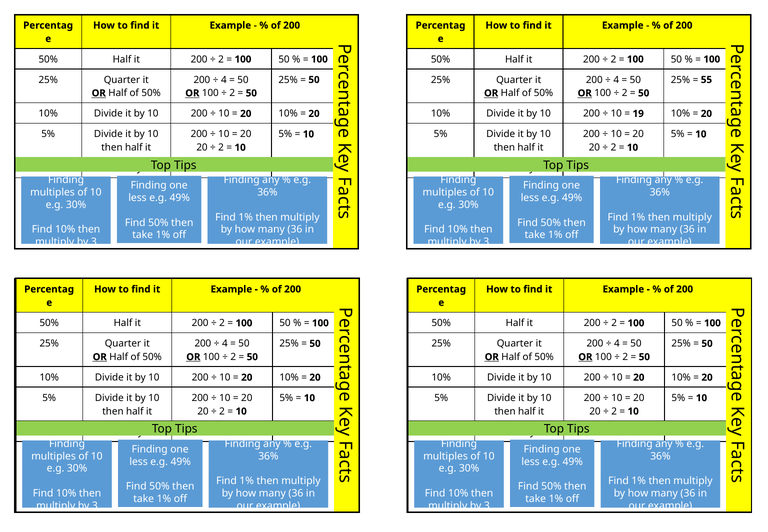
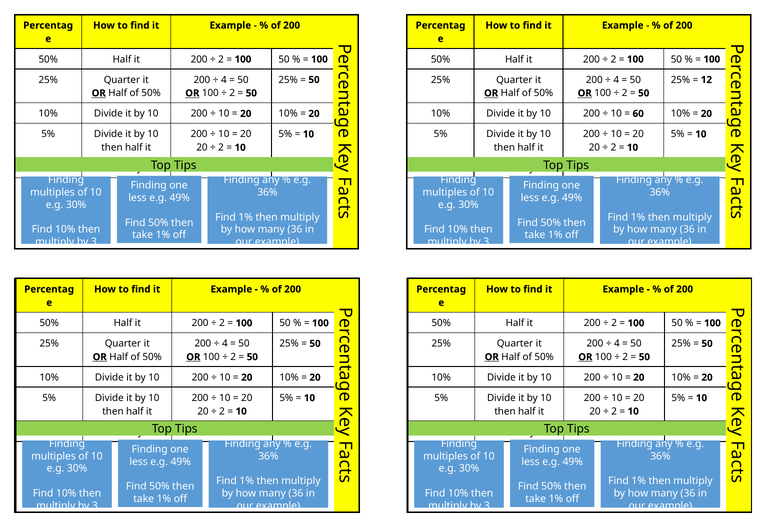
55: 55 -> 12
19: 19 -> 60
